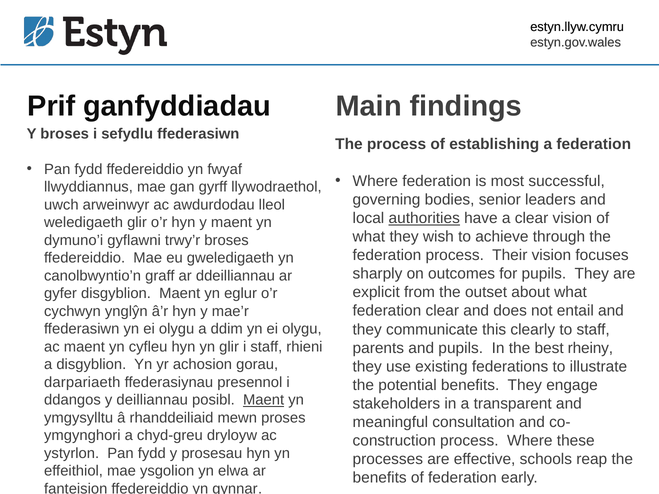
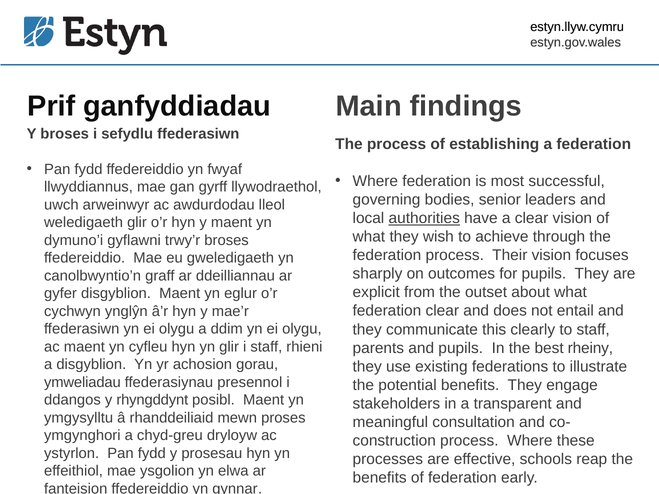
darpariaeth: darpariaeth -> ymweliadau
deilliannau: deilliannau -> rhyngddynt
Maent at (264, 400) underline: present -> none
